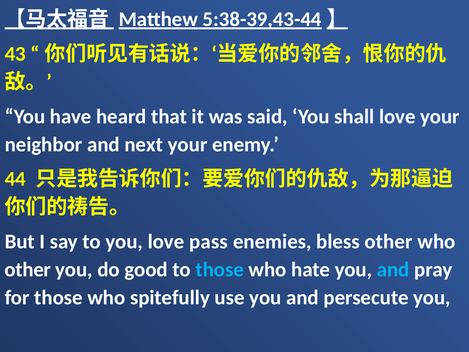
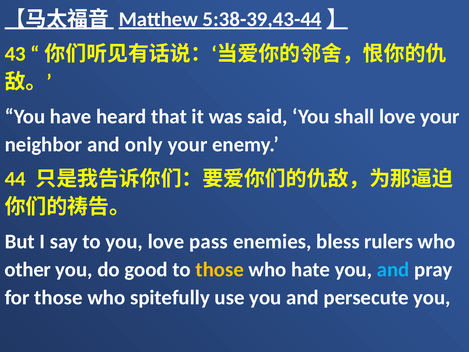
next: next -> only
bless other: other -> rulers
those at (220, 269) colour: light blue -> yellow
